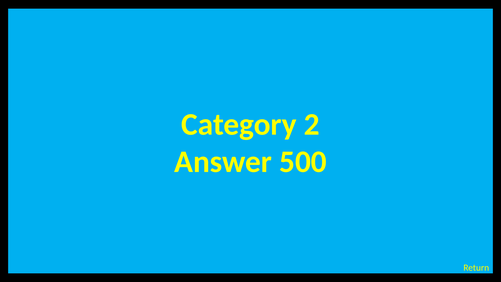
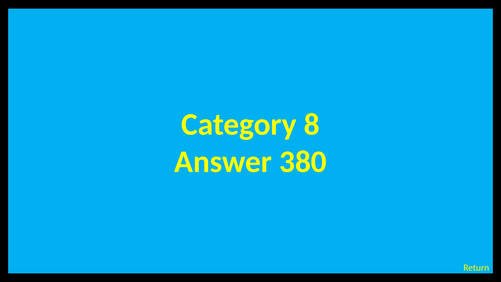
2: 2 -> 8
500: 500 -> 380
